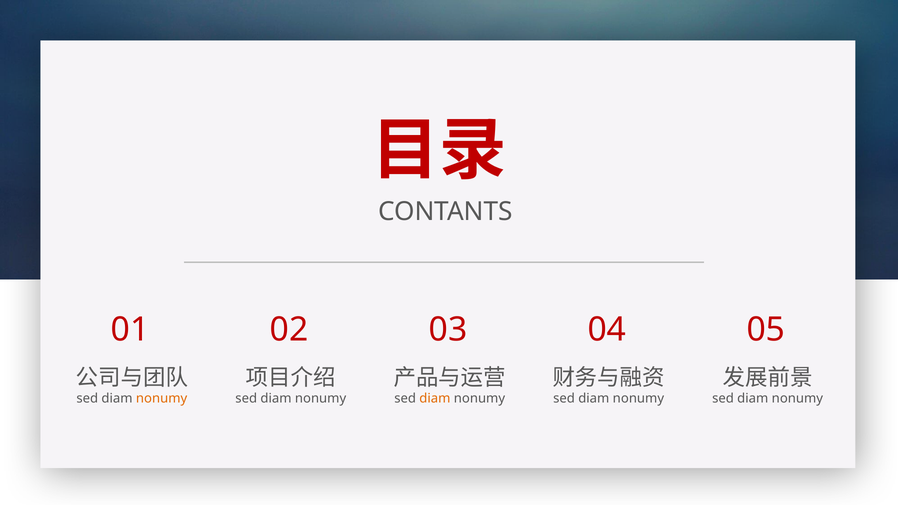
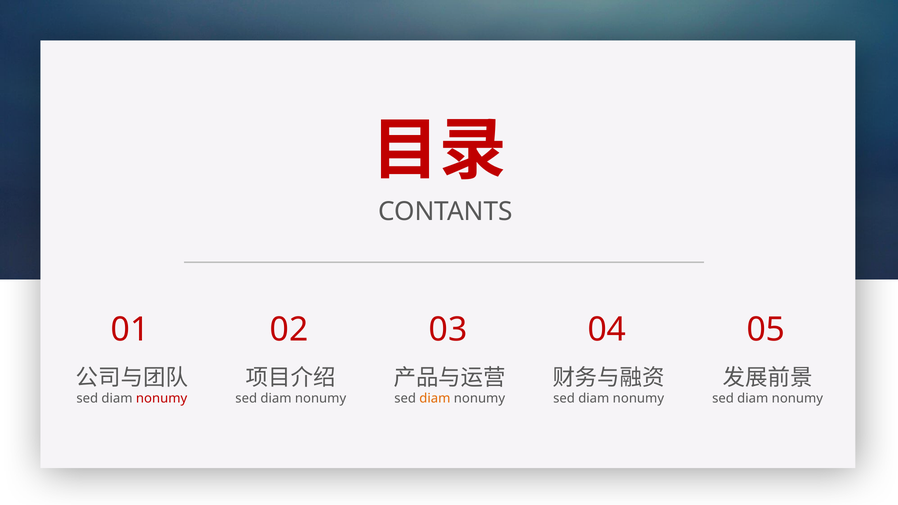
nonumy at (162, 399) colour: orange -> red
